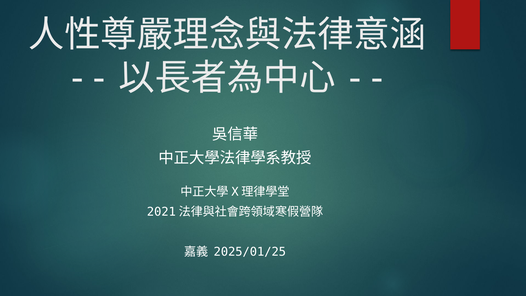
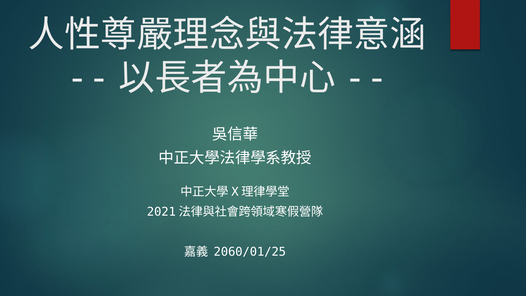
2025/01/25: 2025/01/25 -> 2060/01/25
